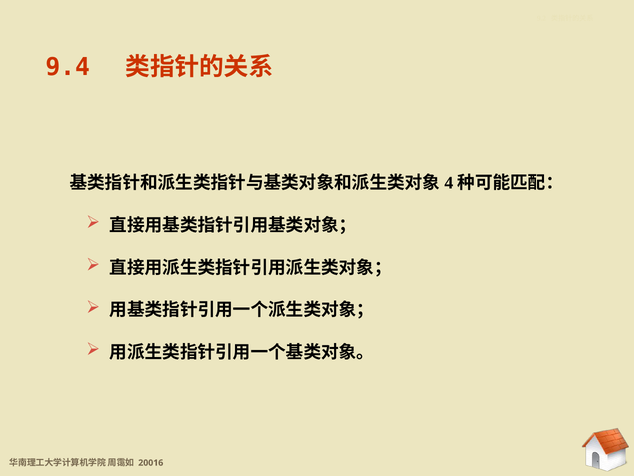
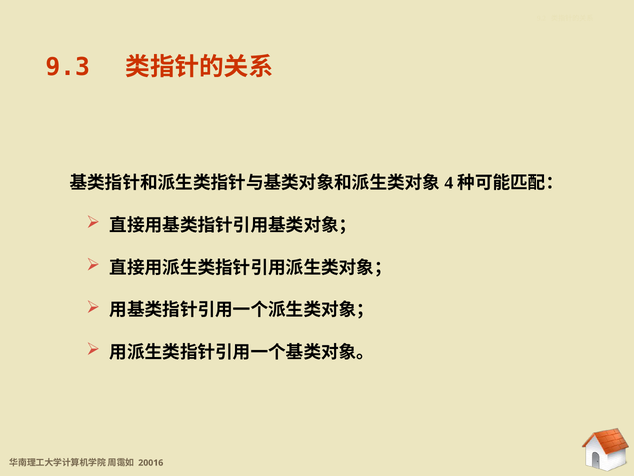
9.4: 9.4 -> 9.3
